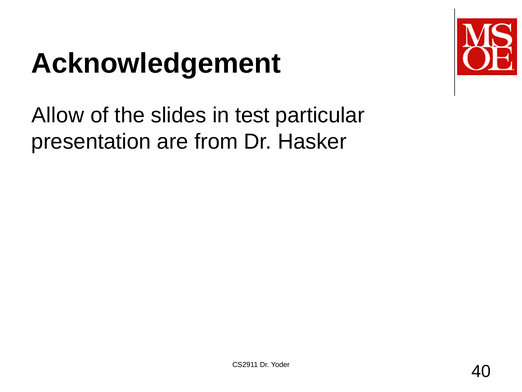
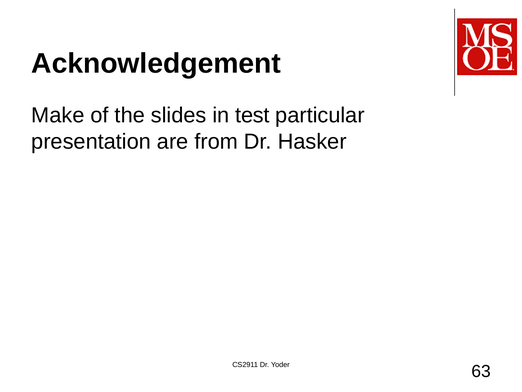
Allow: Allow -> Make
40: 40 -> 63
